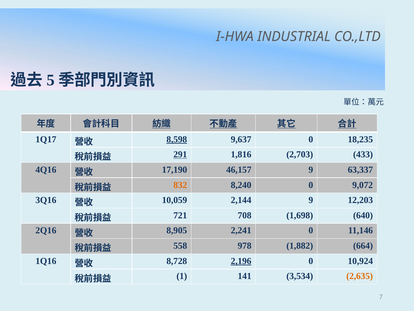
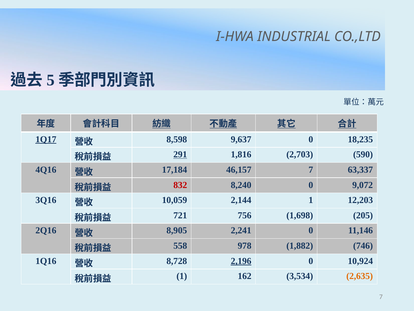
1Q17 underline: none -> present
8,598 underline: present -> none
433: 433 -> 590
17,190: 17,190 -> 17,184
46,157 9: 9 -> 7
832 colour: orange -> red
2,144 9: 9 -> 1
708: 708 -> 756
640: 640 -> 205
664: 664 -> 746
141: 141 -> 162
